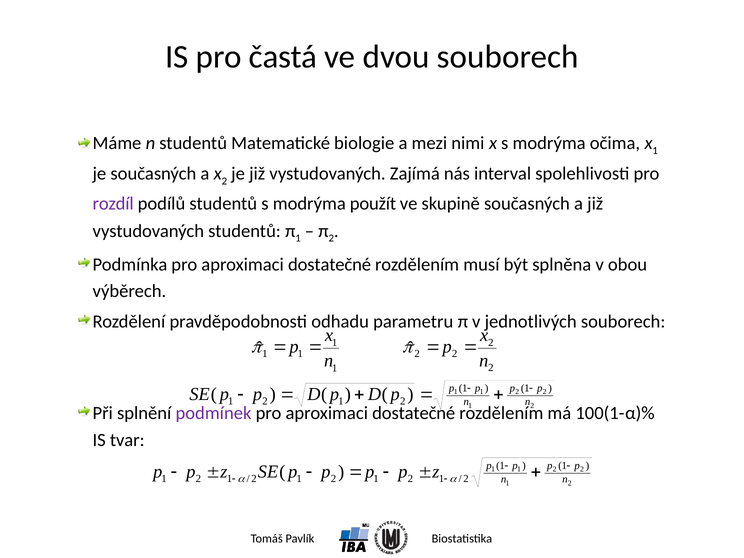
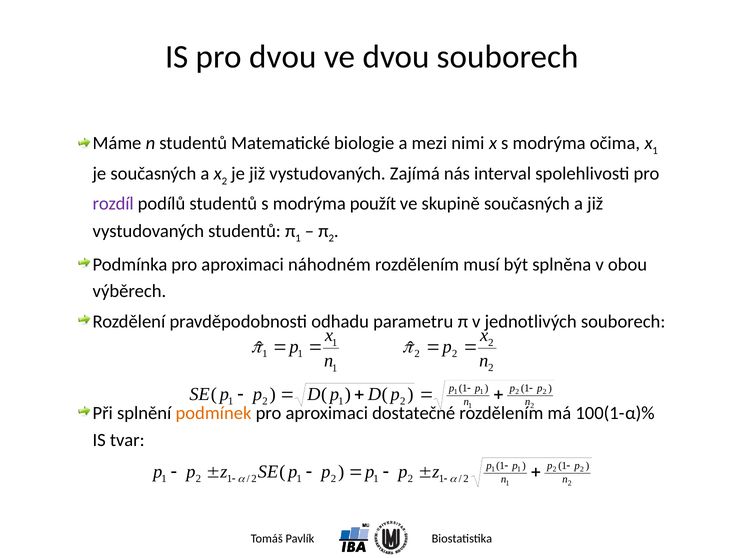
pro častá: častá -> dvou
Podmínka pro aproximaci dostatečné: dostatečné -> náhodném
podmínek colour: purple -> orange
